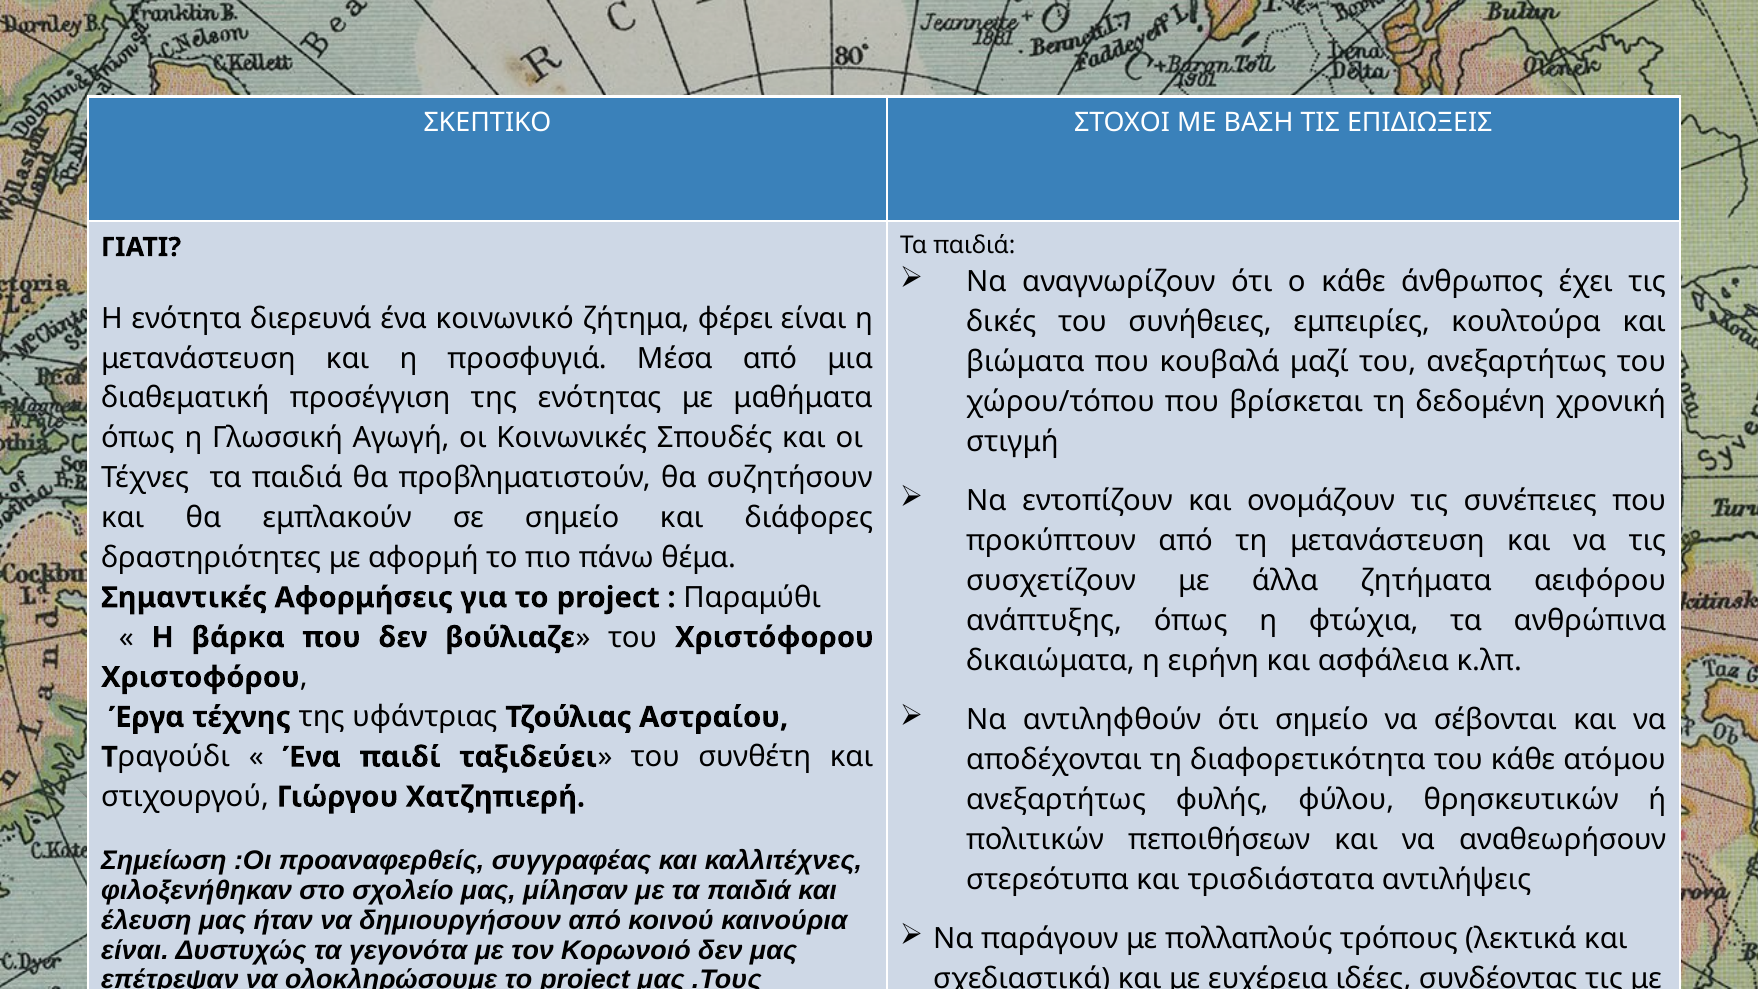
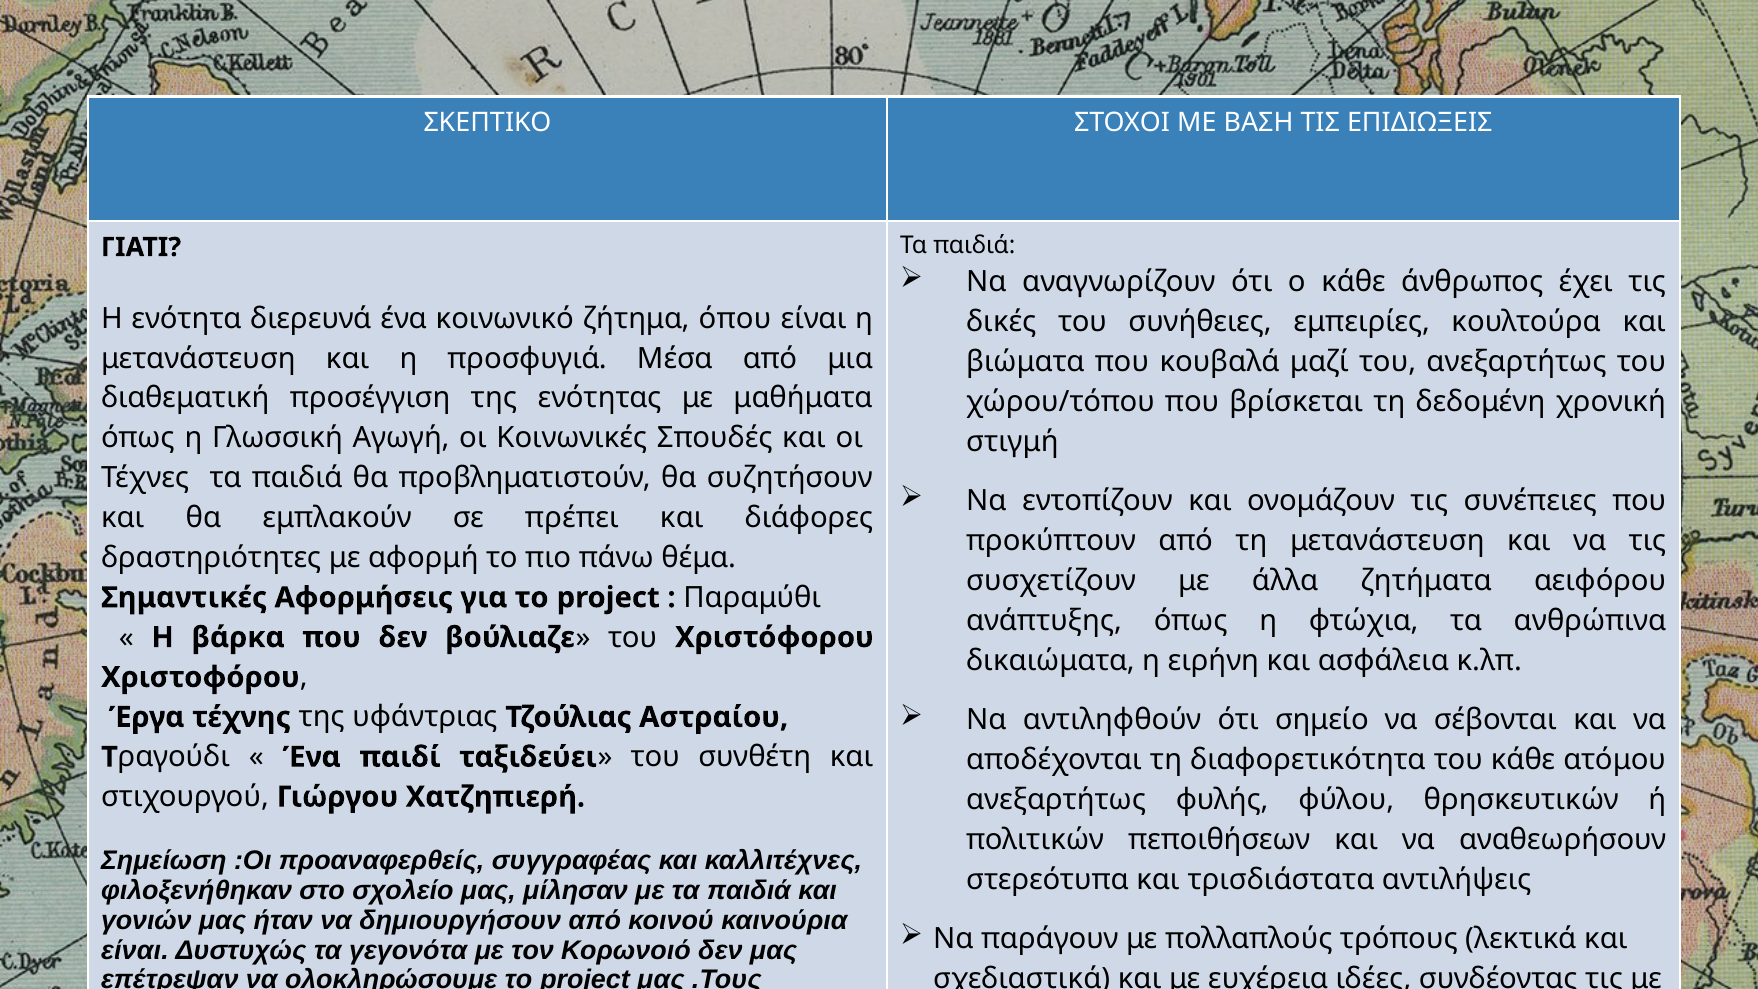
φέρει: φέρει -> όπου
σε σημείο: σημείο -> πρέπει
έλευση: έλευση -> γονιών
